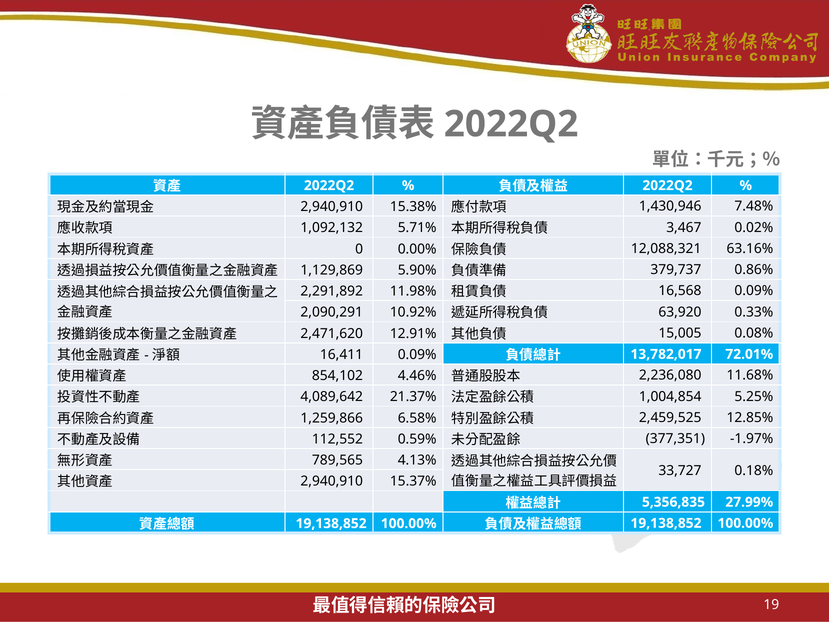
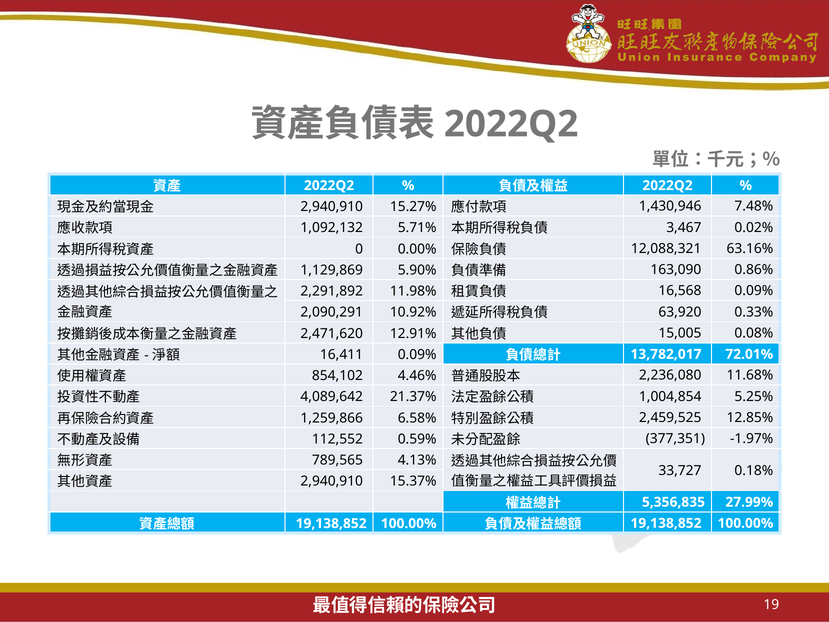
15.38%: 15.38% -> 15.27%
379,737: 379,737 -> 163,090
